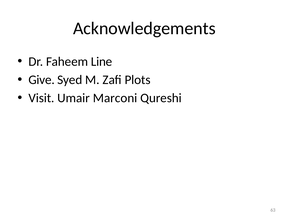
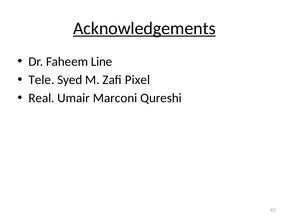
Acknowledgements underline: none -> present
Give: Give -> Tele
Plots: Plots -> Pixel
Visit: Visit -> Real
